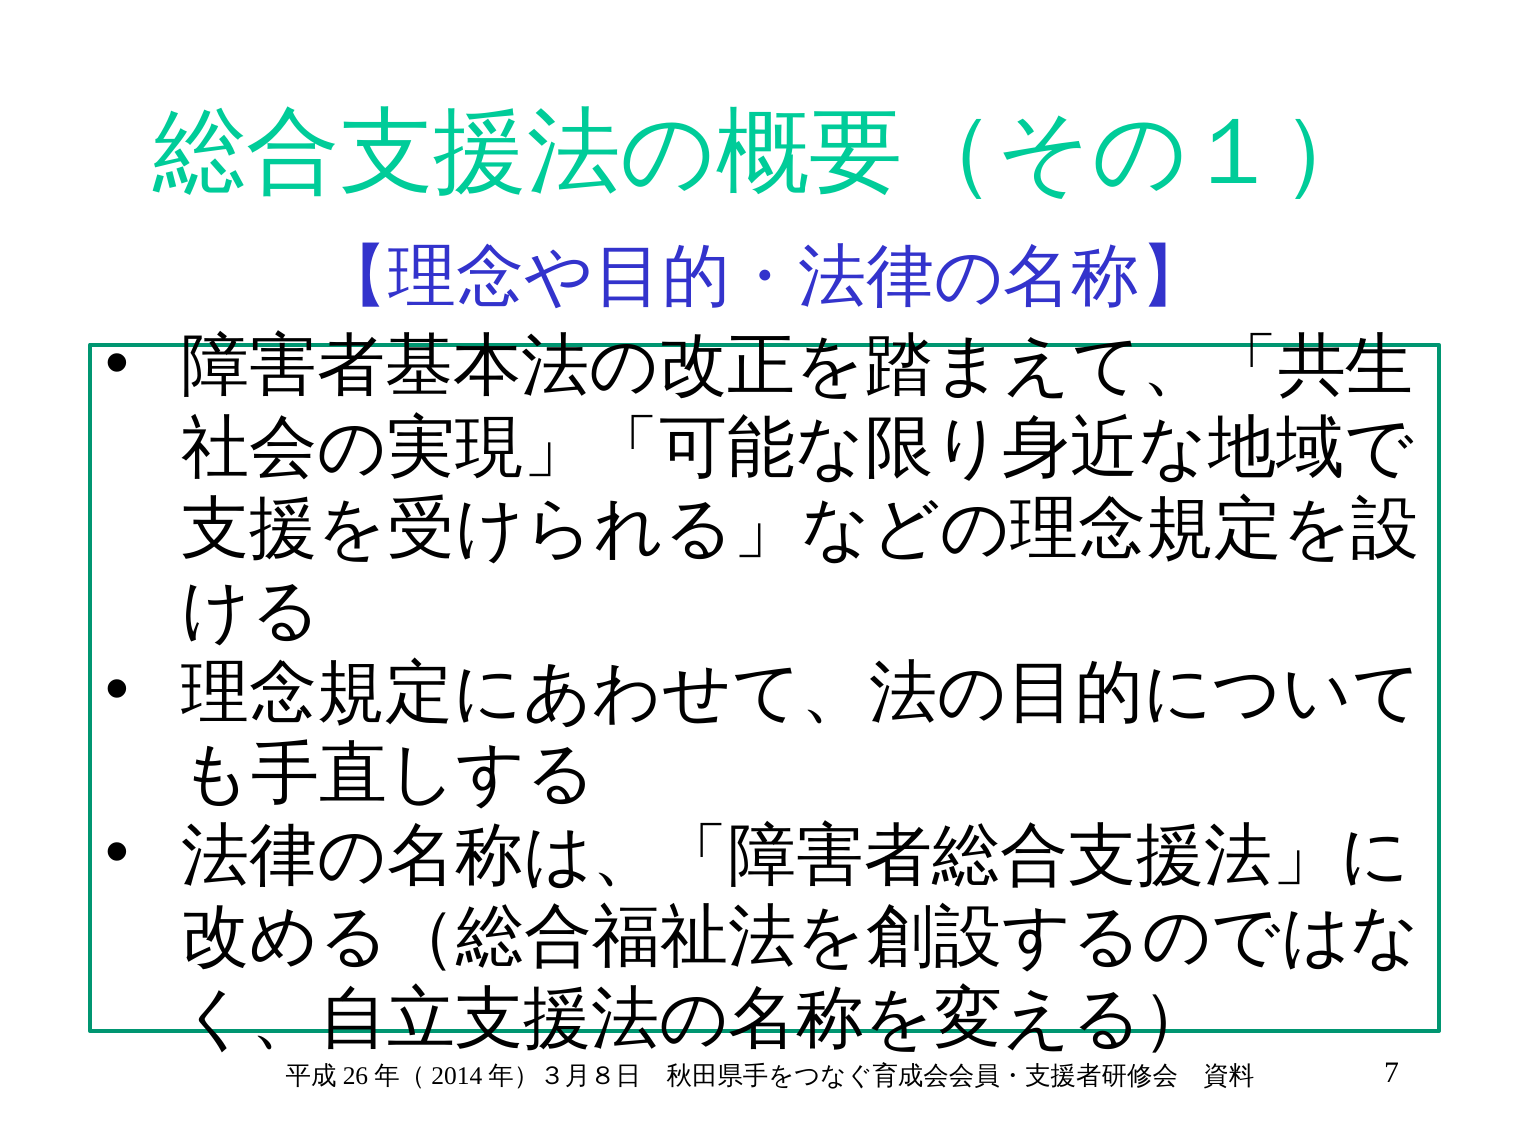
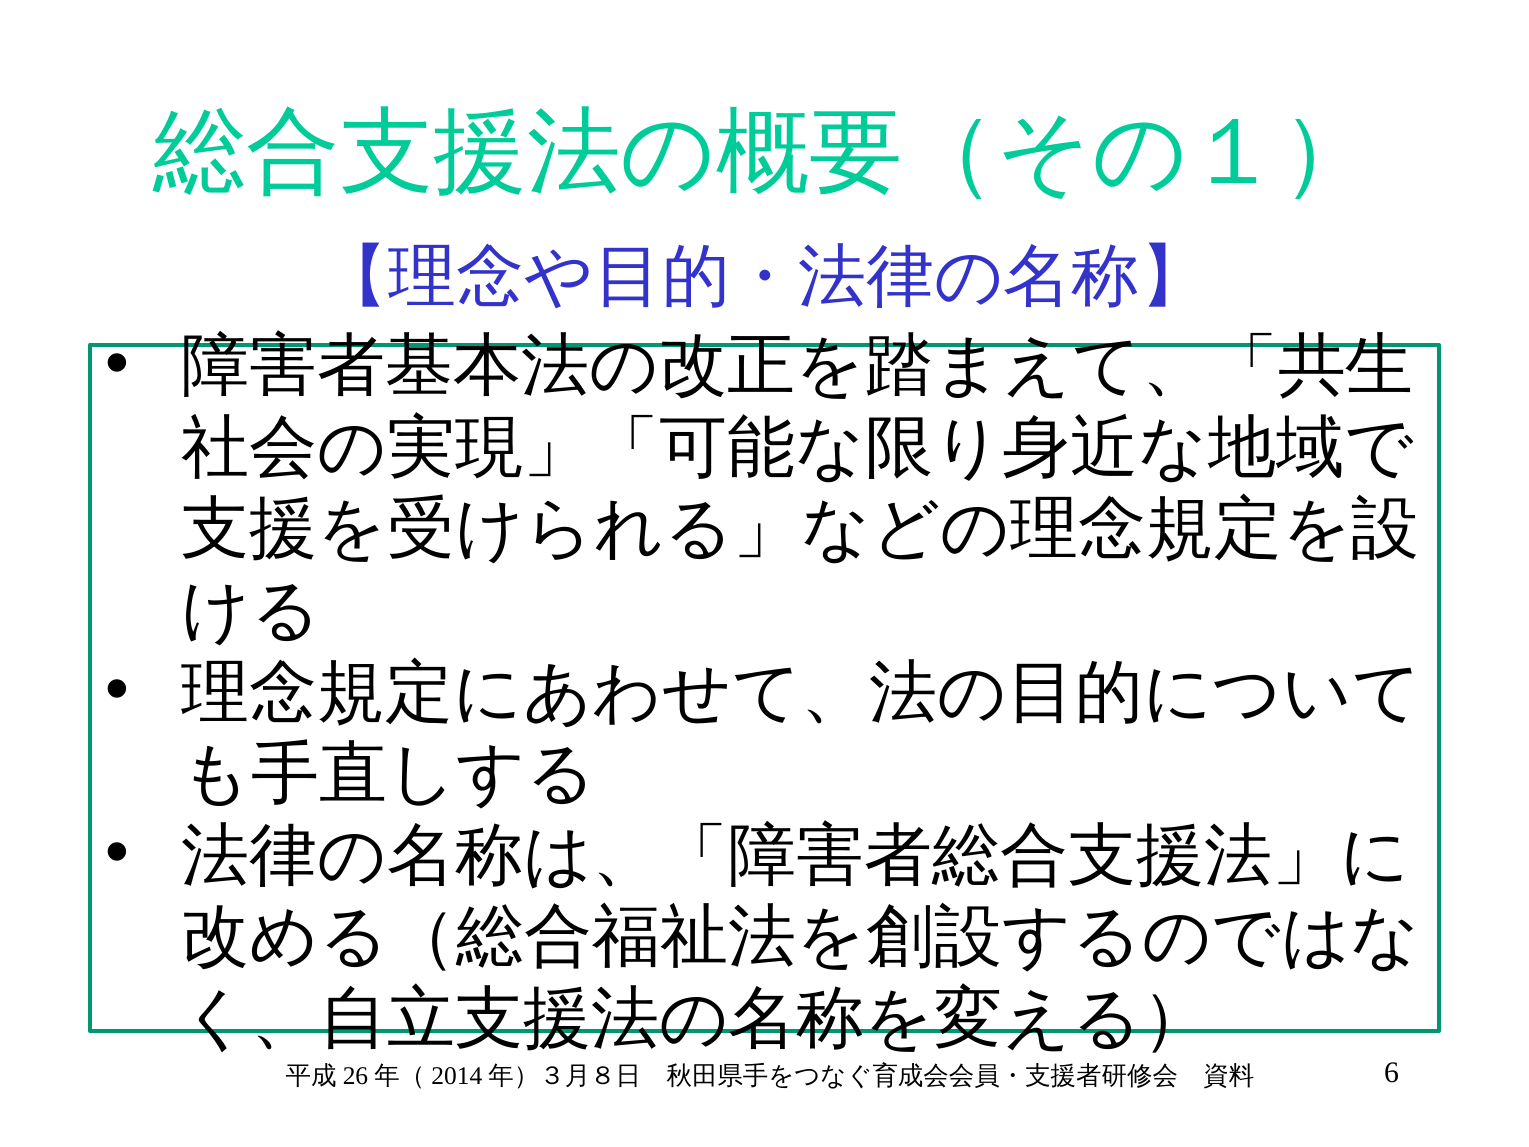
7: 7 -> 6
